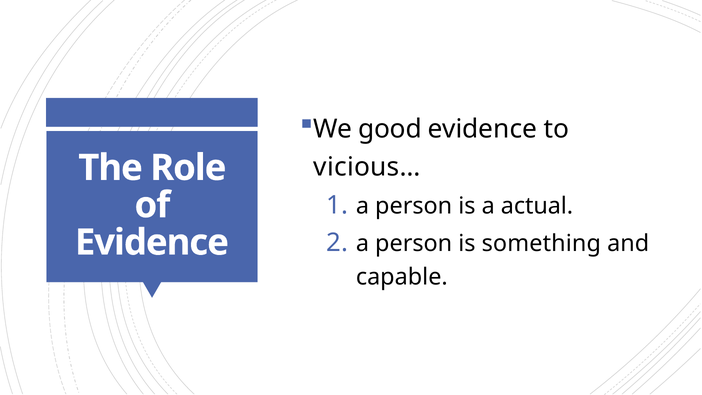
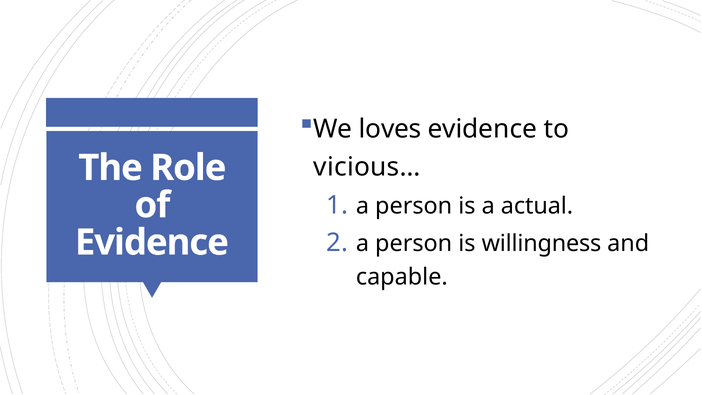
good: good -> loves
something: something -> willingness
